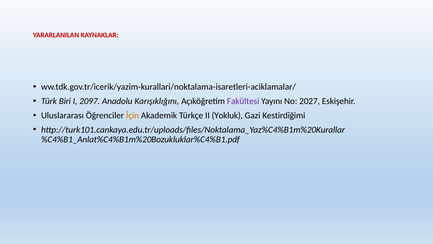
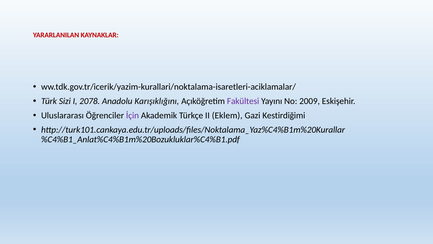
Biri: Biri -> Sizi
2097: 2097 -> 2078
2027: 2027 -> 2009
İçin colour: orange -> purple
Yokluk: Yokluk -> Eklem
